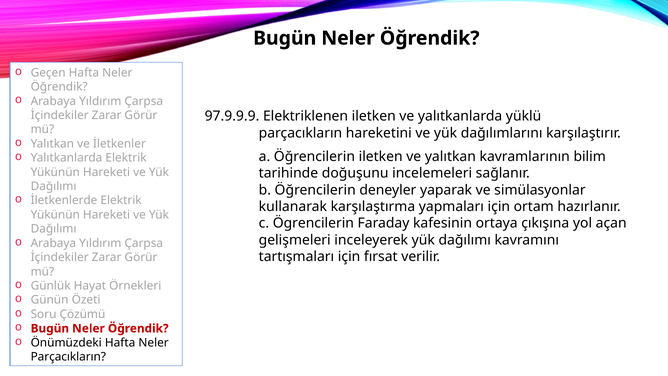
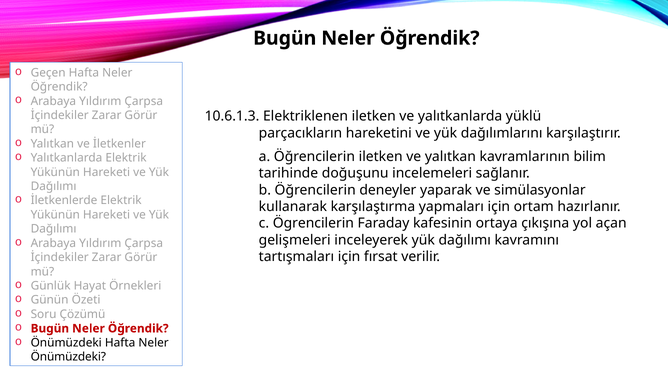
97.9.9.9: 97.9.9.9 -> 10.6.1.3
Parçacıkların at (68, 357): Parçacıkların -> Önümüzdeki
